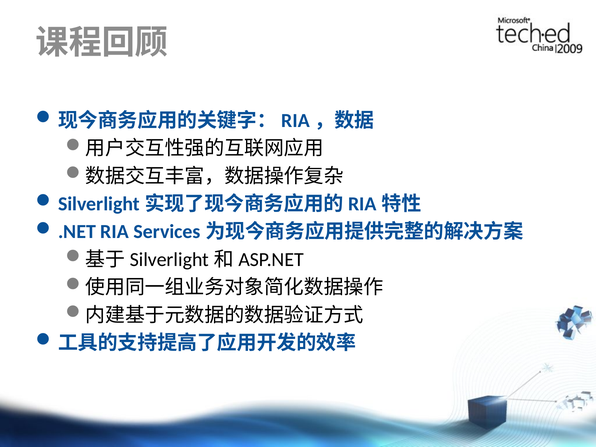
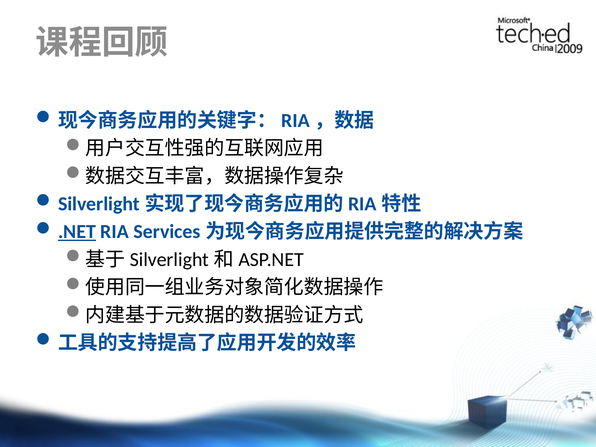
.NET underline: none -> present
